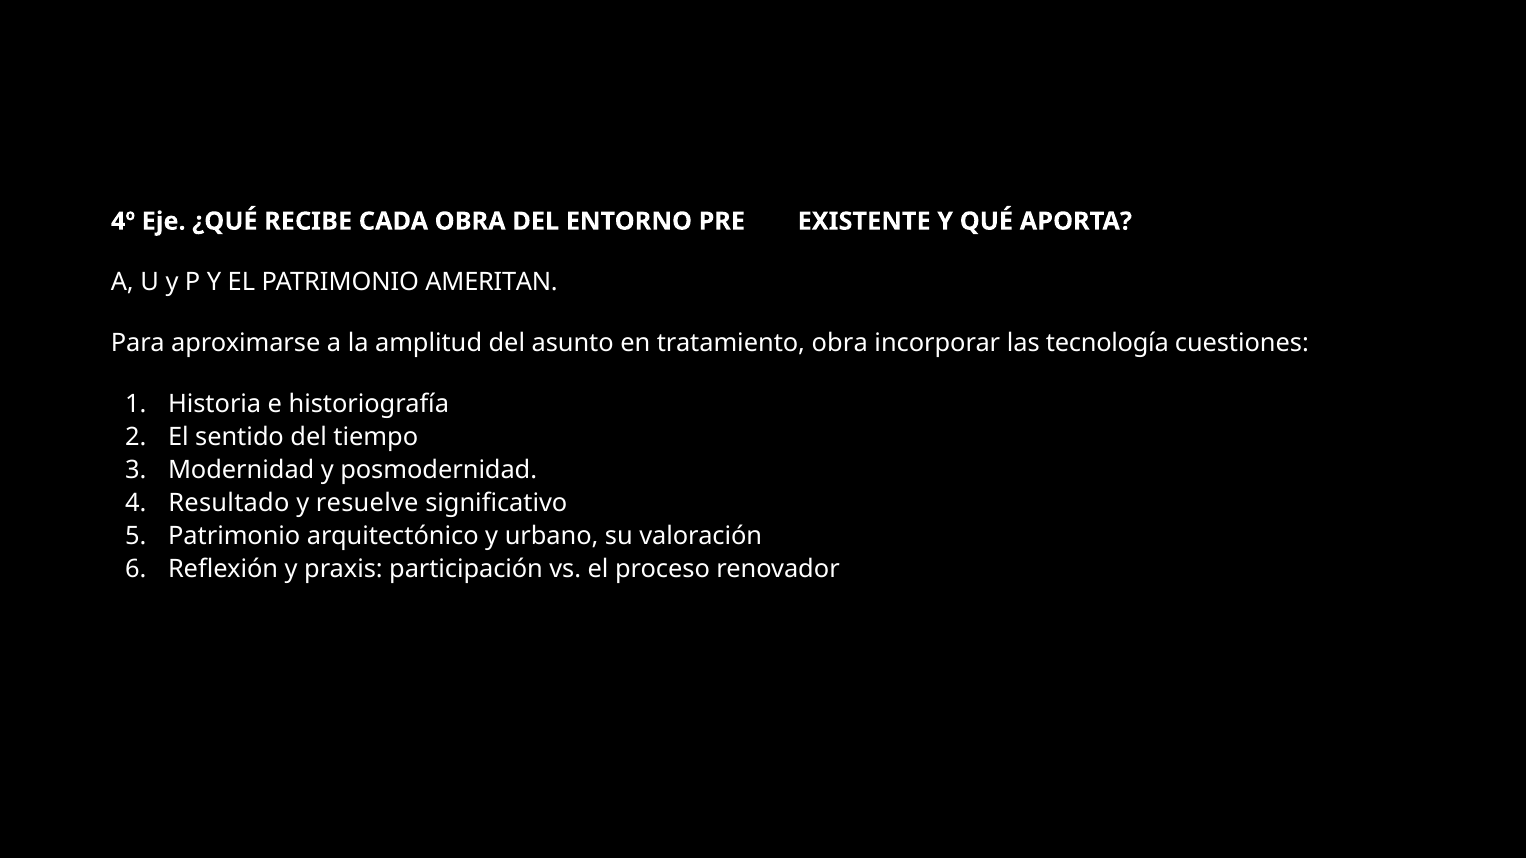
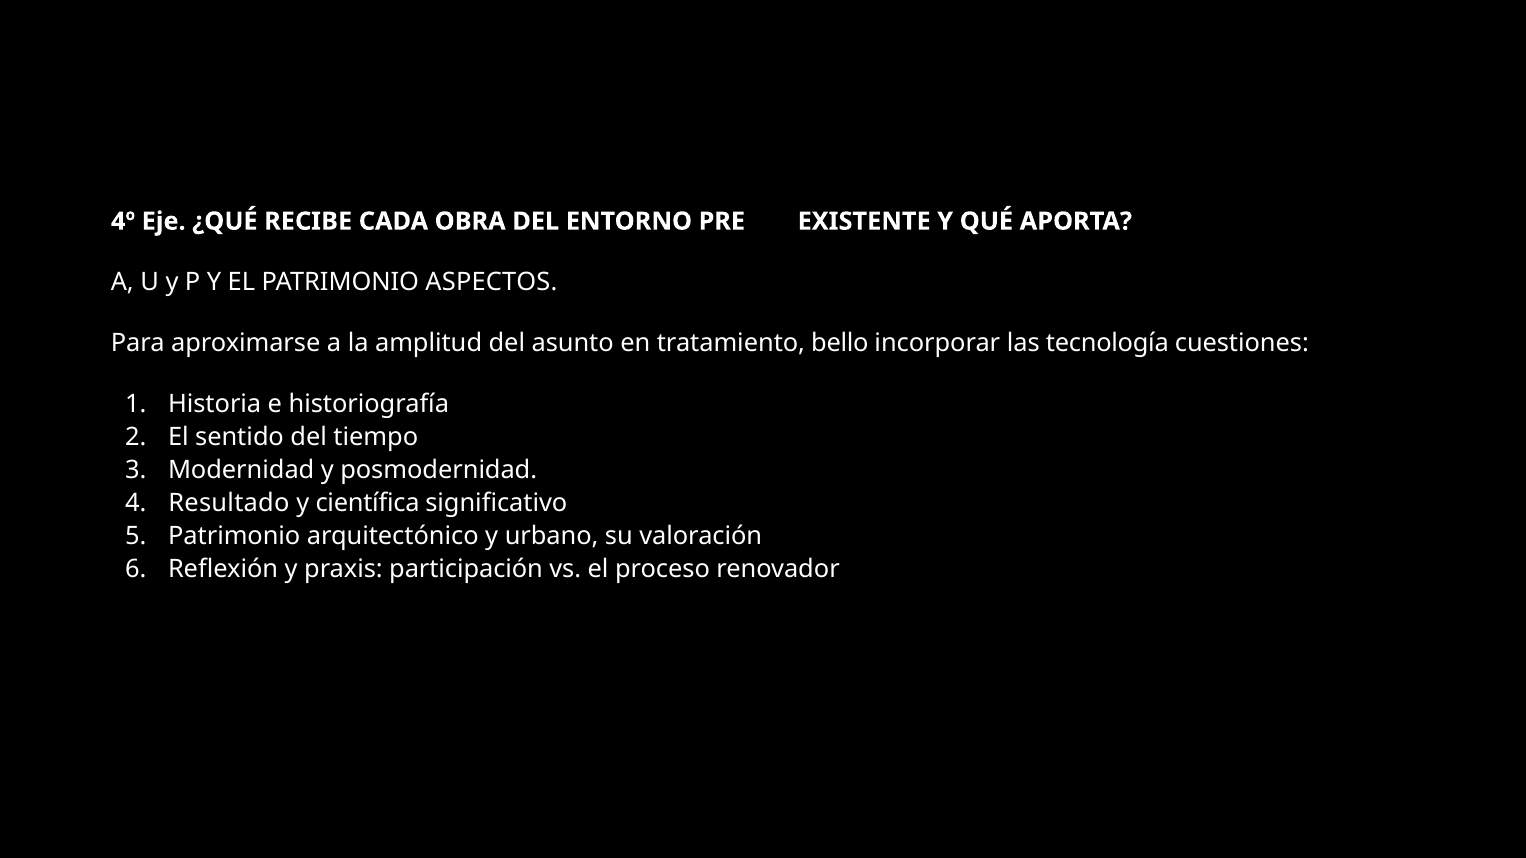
AMERITAN: AMERITAN -> ASPECTOS
tratamiento obra: obra -> bello
resuelve: resuelve -> científica
